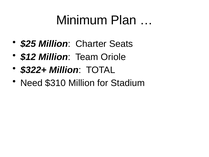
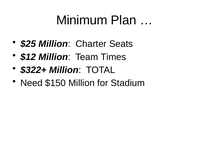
Oriole: Oriole -> Times
$310: $310 -> $150
